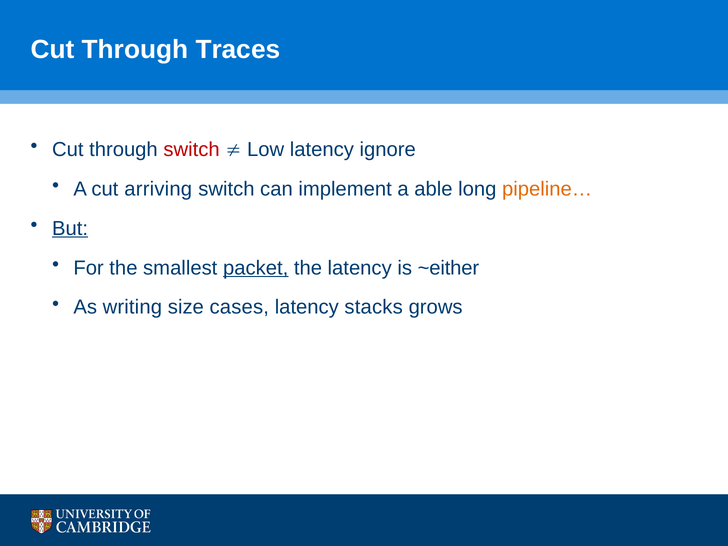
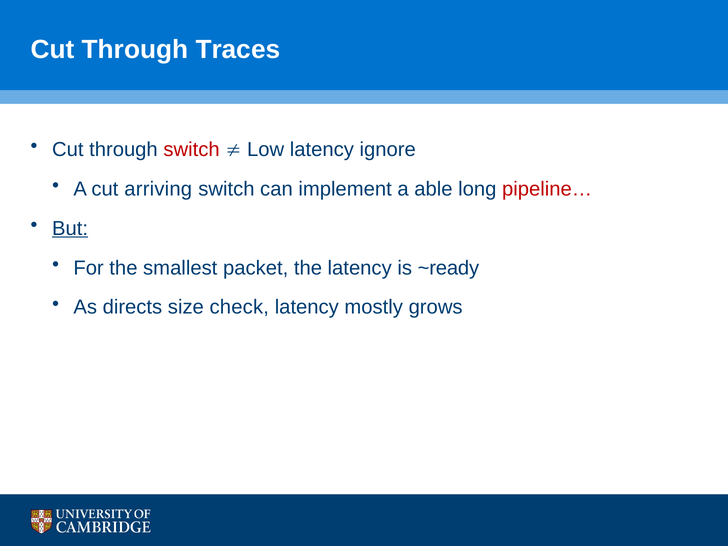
pipeline… colour: orange -> red
packet underline: present -> none
~either: ~either -> ~ready
writing: writing -> directs
cases: cases -> check
stacks: stacks -> mostly
